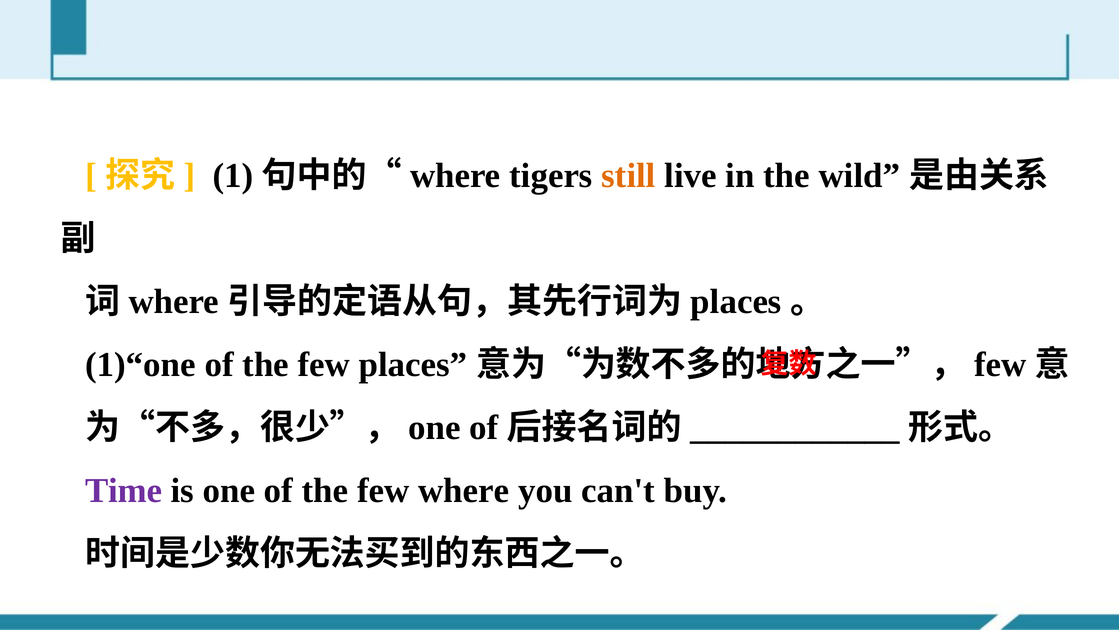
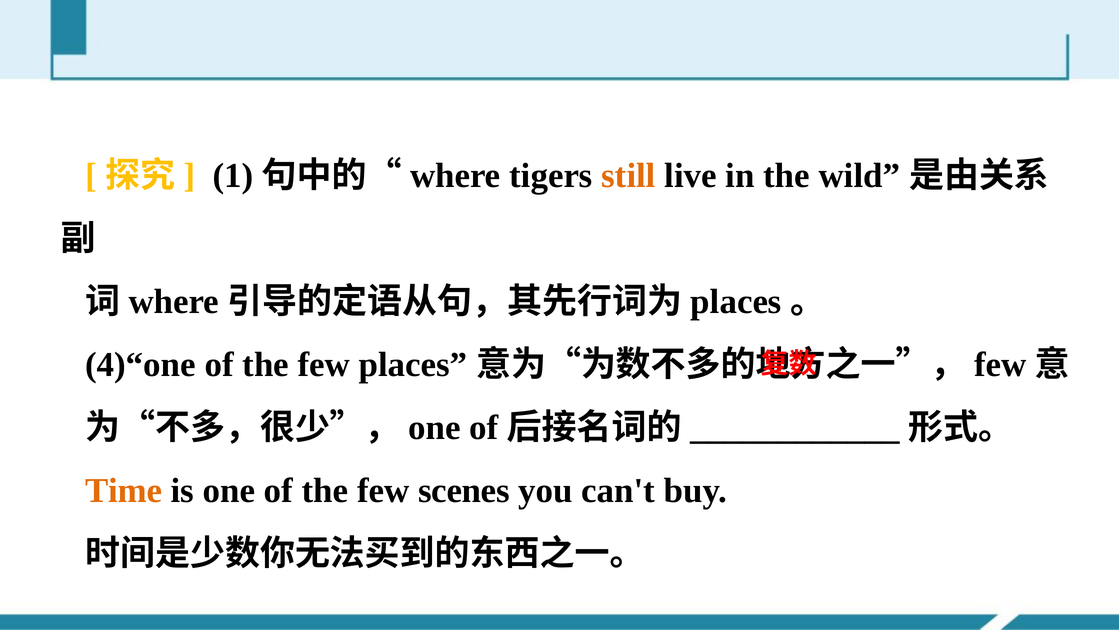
1)“one: 1)“one -> 4)“one
Time colour: purple -> orange
few where: where -> scenes
